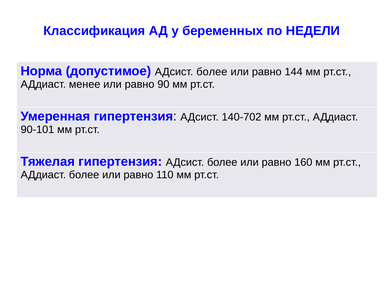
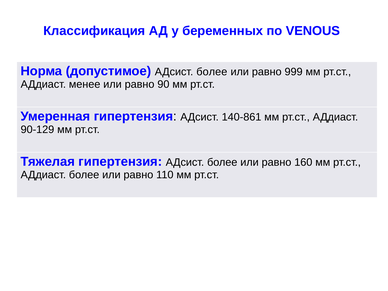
НЕДЕЛИ: НЕДЕЛИ -> VENOUS
144: 144 -> 999
140-702: 140-702 -> 140-861
90-101: 90-101 -> 90-129
